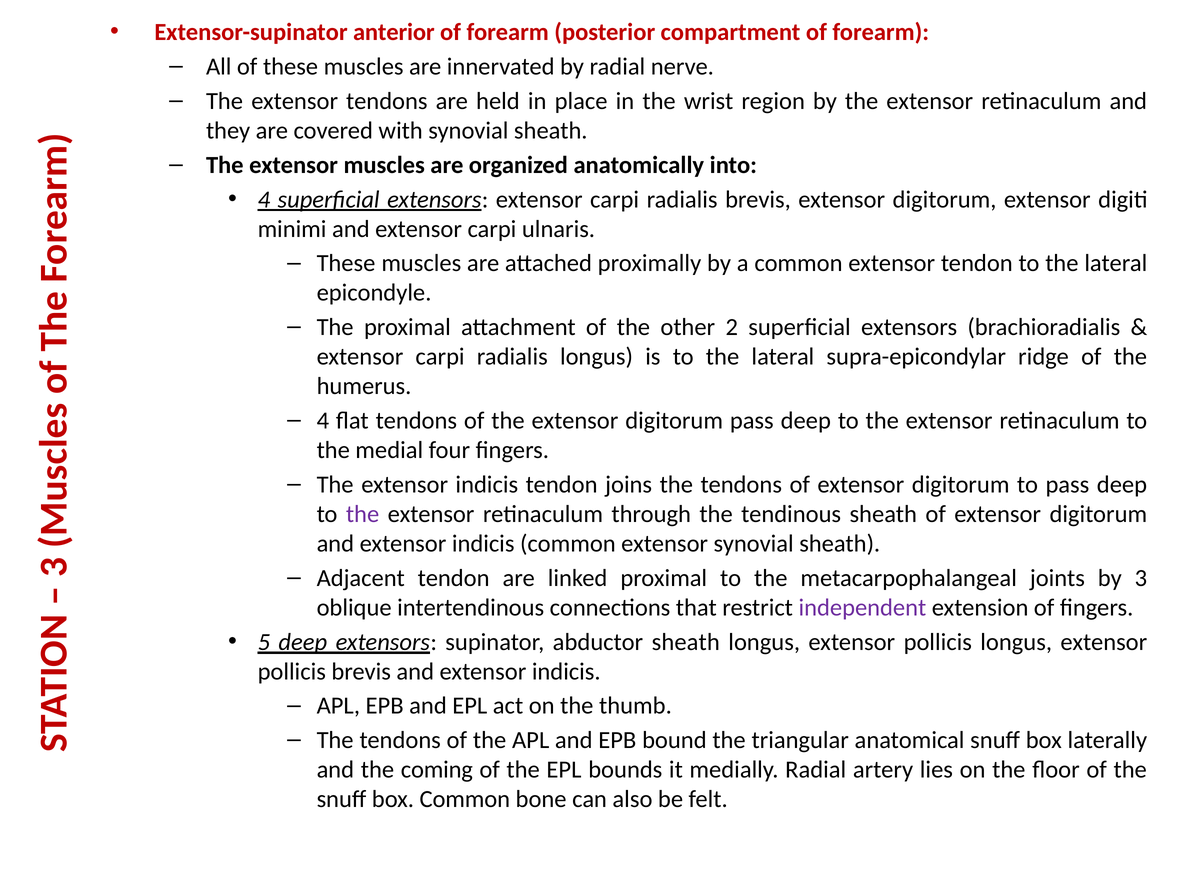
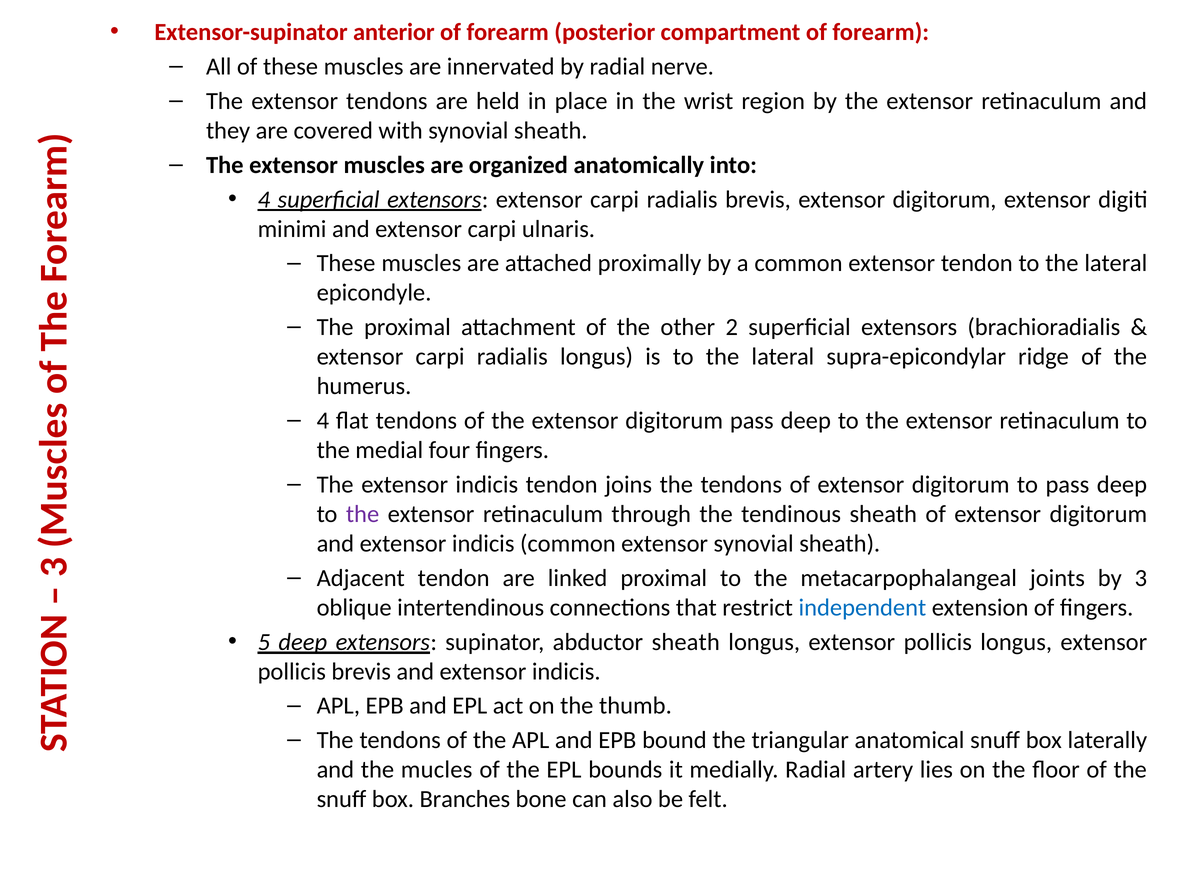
independent colour: purple -> blue
coming: coming -> mucles
box Common: Common -> Branches
